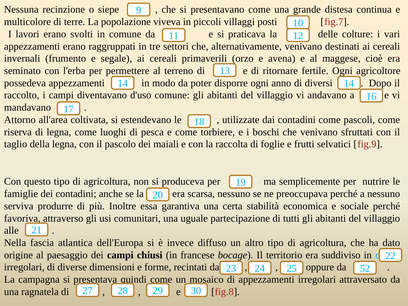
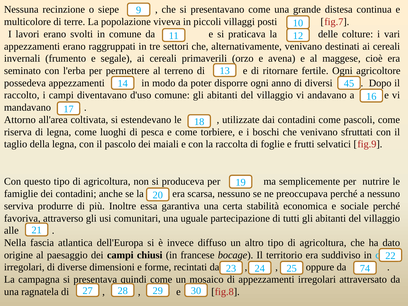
14 14: 14 -> 45
52: 52 -> 74
